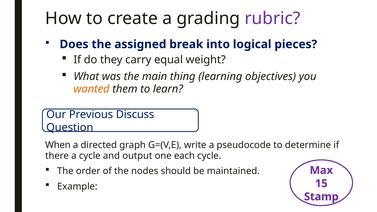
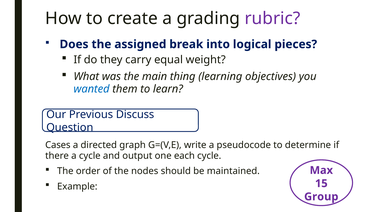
wanted colour: orange -> blue
When: When -> Cases
Stamp: Stamp -> Group
